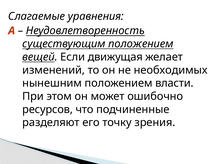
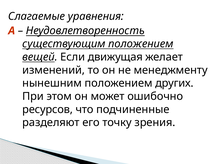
необходимых: необходимых -> менеджменту
власти: власти -> других
